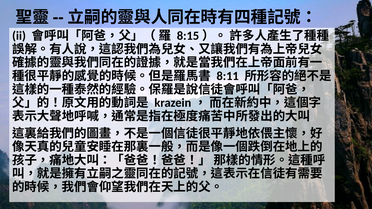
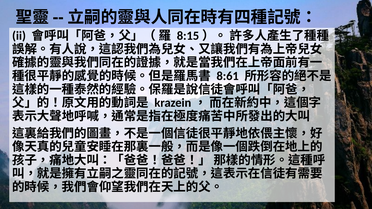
8:11: 8:11 -> 8:61
